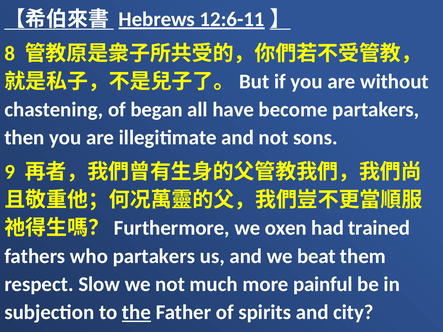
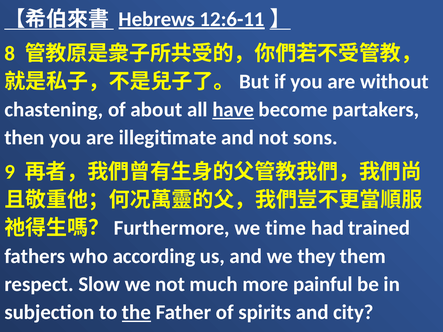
began: began -> about
have underline: none -> present
oxen: oxen -> time
who partakers: partakers -> according
beat: beat -> they
